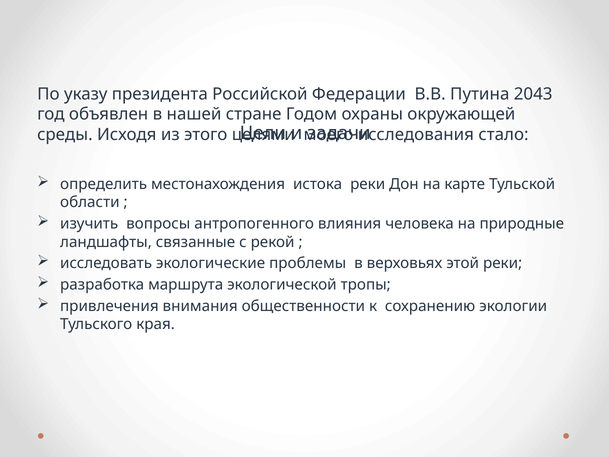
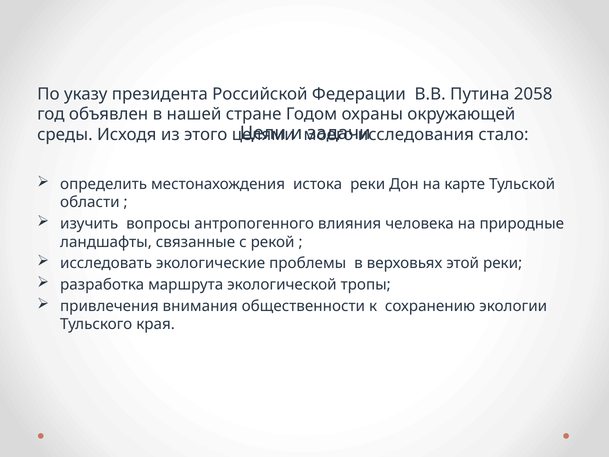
2043: 2043 -> 2058
